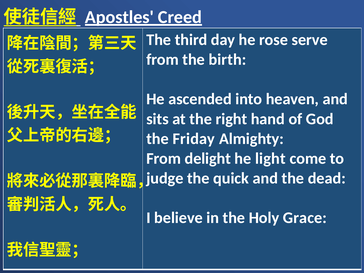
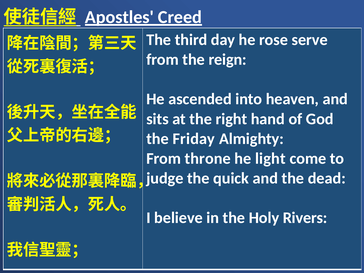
birth: birth -> reign
delight: delight -> throne
Grace: Grace -> Rivers
